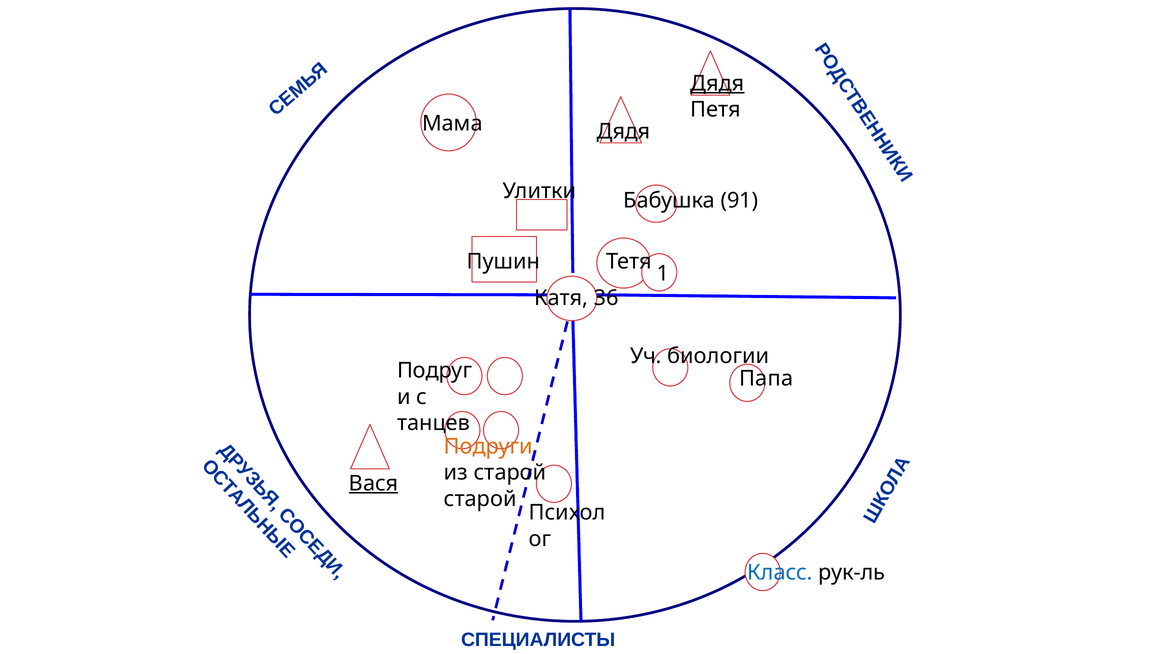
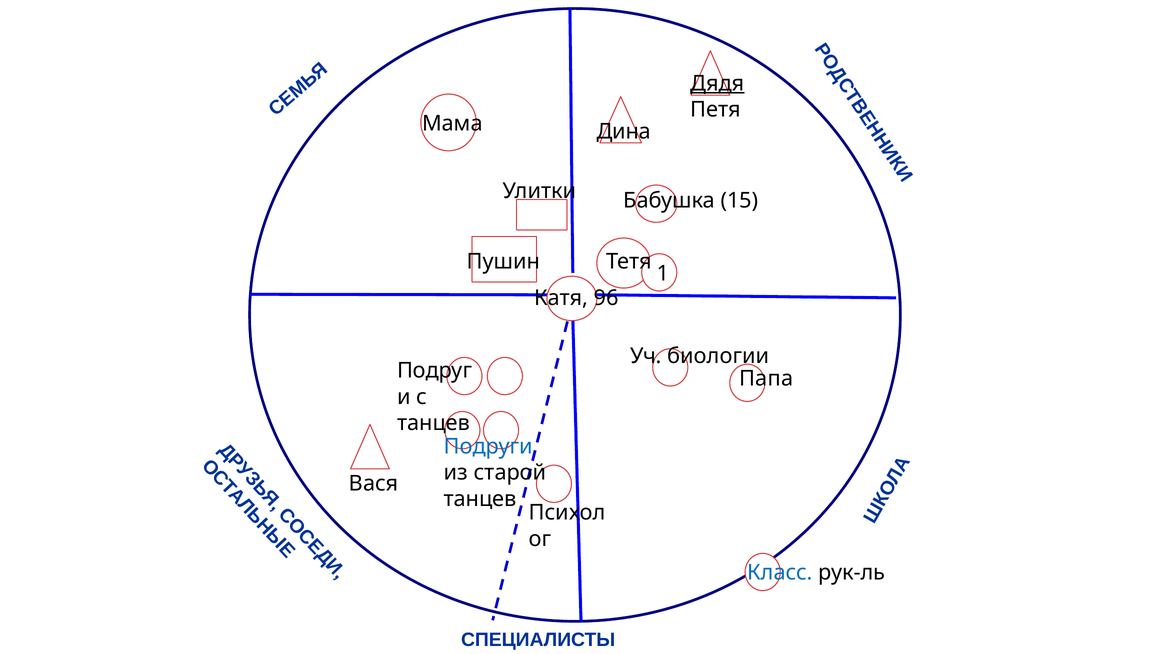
Мама Дядя: Дядя -> Дина
91: 91 -> 15
36: 36 -> 96
Подруги colour: orange -> blue
Вася underline: present -> none
старой at (480, 499): старой -> танцев
